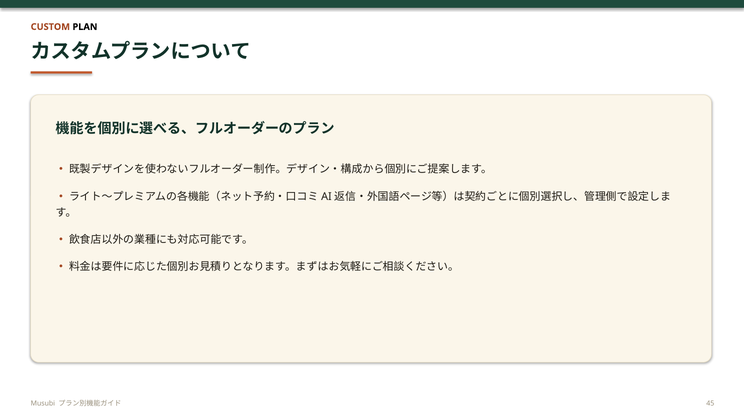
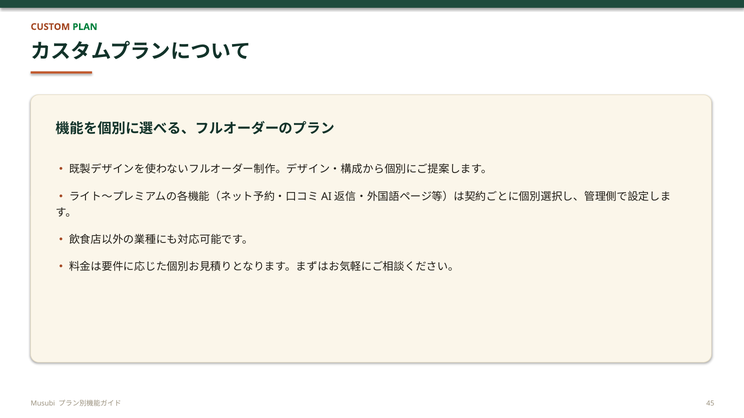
PLAN colour: black -> green
